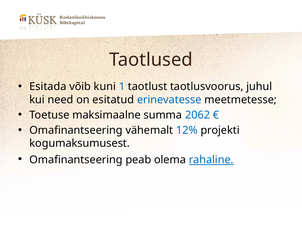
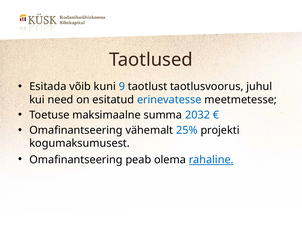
1: 1 -> 9
2062: 2062 -> 2032
12%: 12% -> 25%
